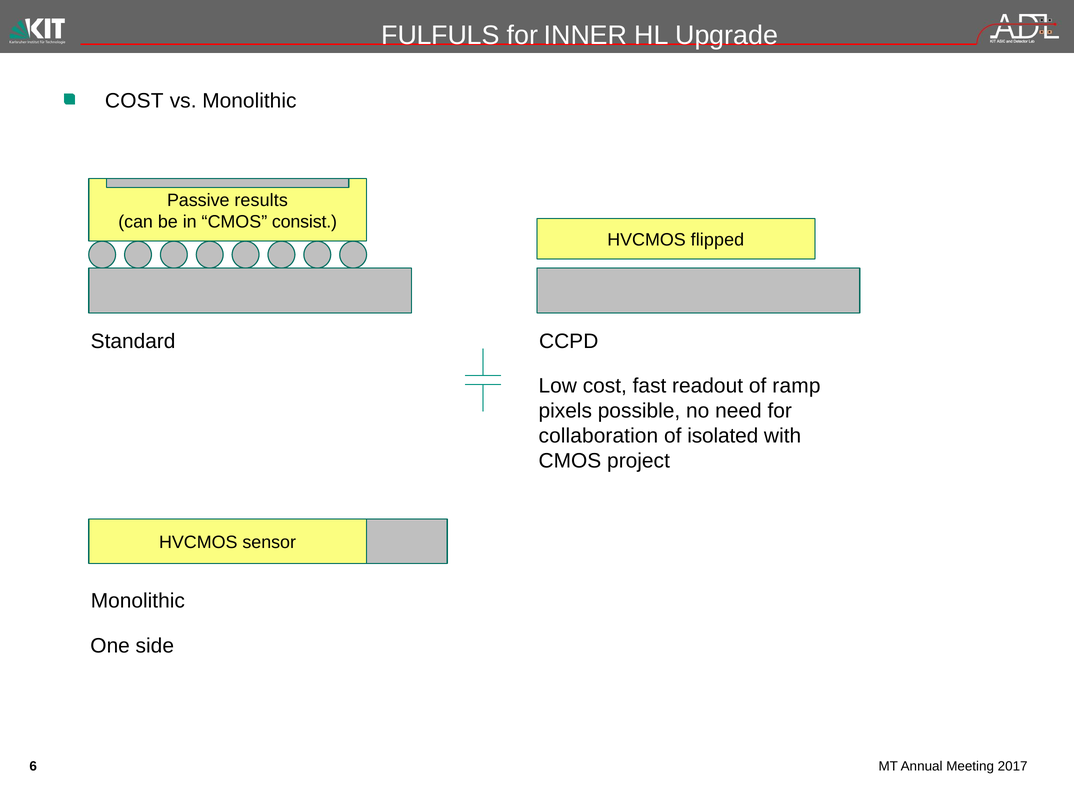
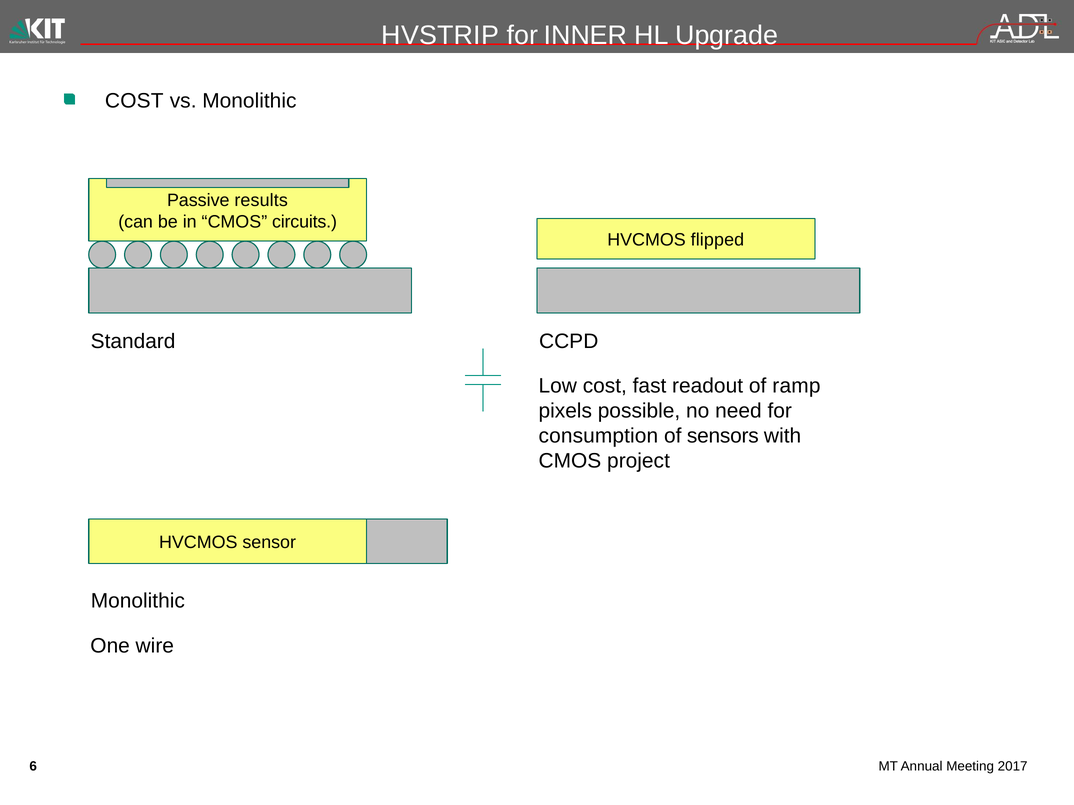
FULFULS: FULFULS -> HVSTRIP
consist: consist -> circuits
collaboration: collaboration -> consumption
isolated: isolated -> sensors
side: side -> wire
